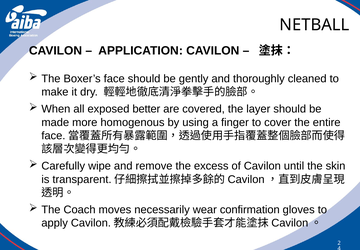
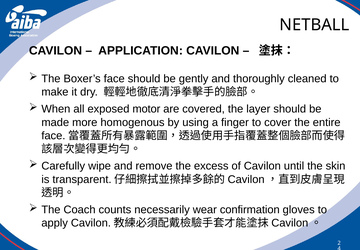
better: better -> motor
moves: moves -> counts
